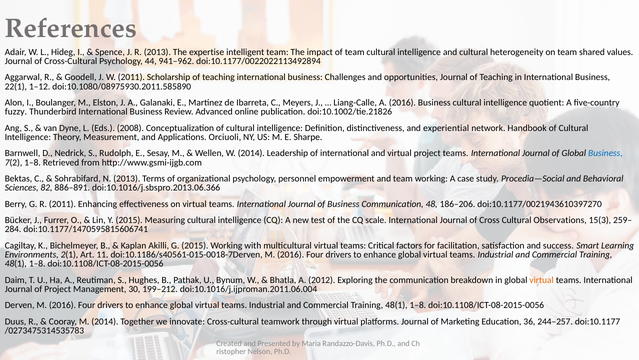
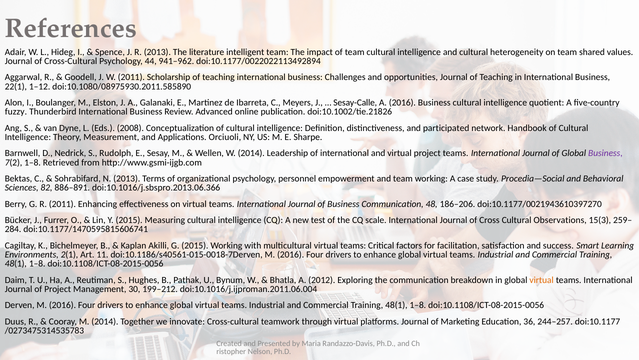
expertise: expertise -> literature
Liang-Calle: Liang-Calle -> Sesay-Calle
experiential: experiential -> participated
Business at (605, 153) colour: blue -> purple
